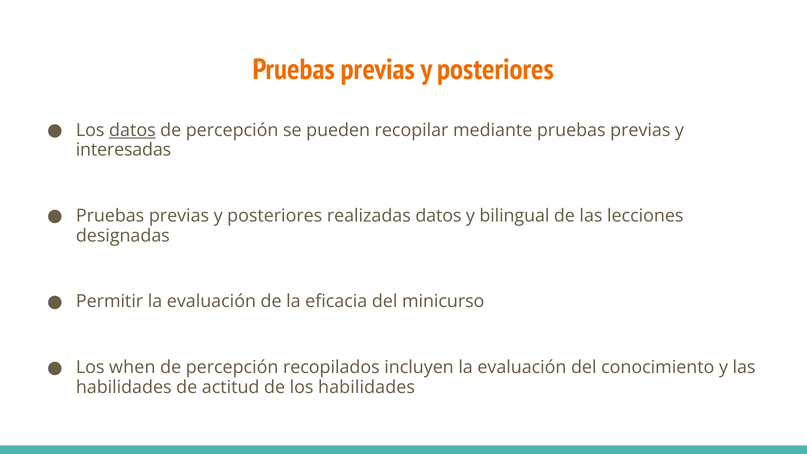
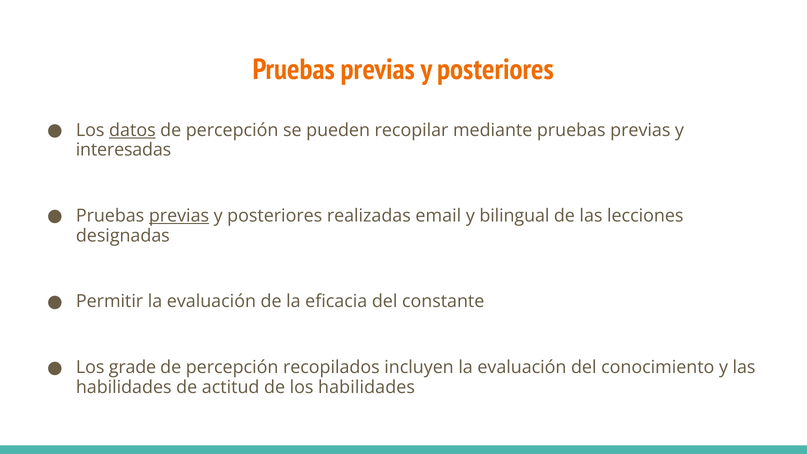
previas at (179, 216) underline: none -> present
realizadas datos: datos -> email
minicurso: minicurso -> constante
when: when -> grade
